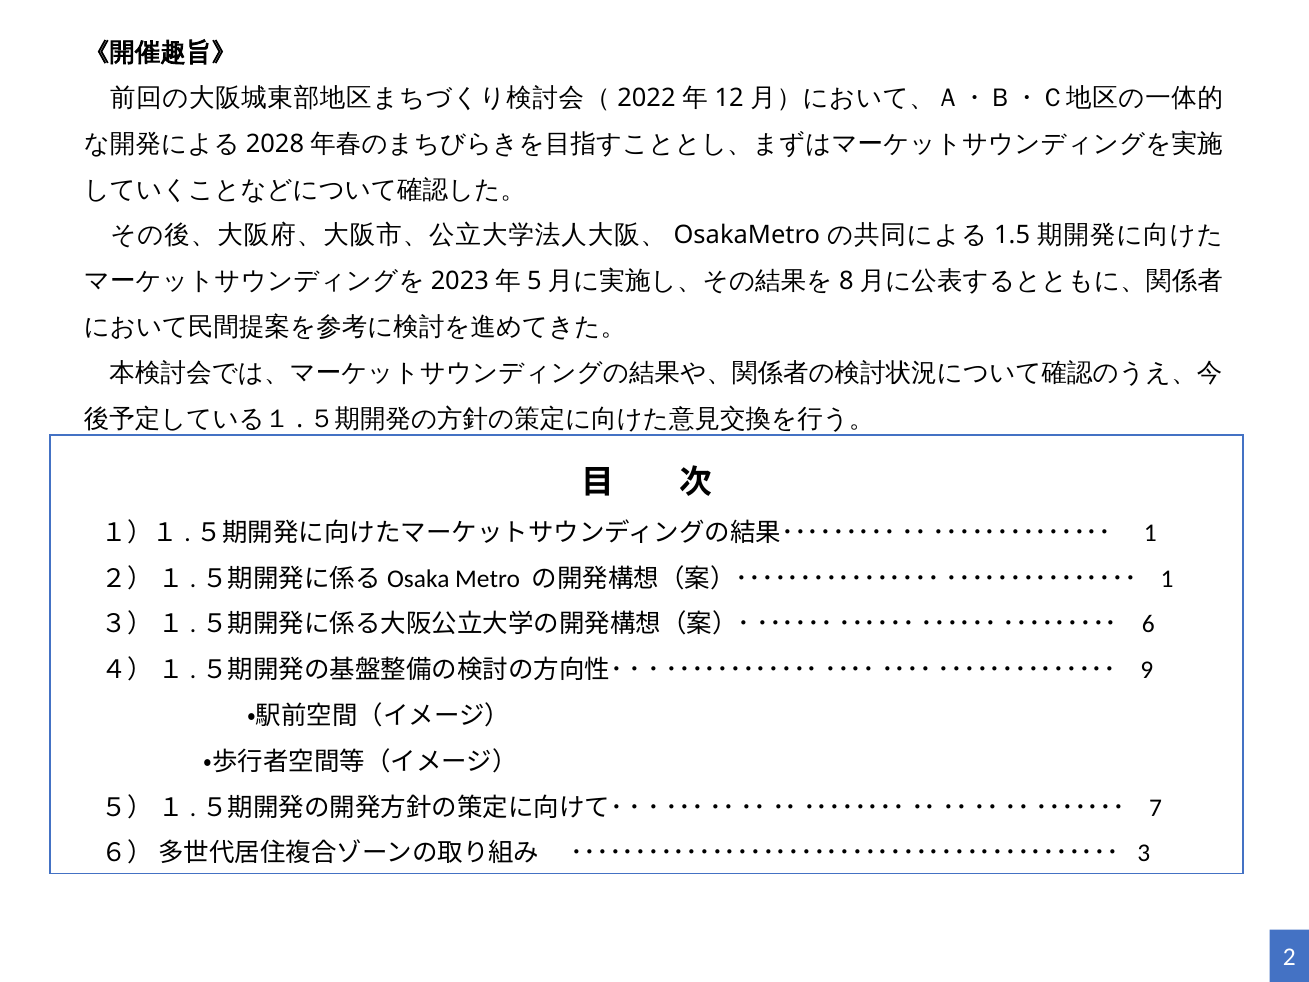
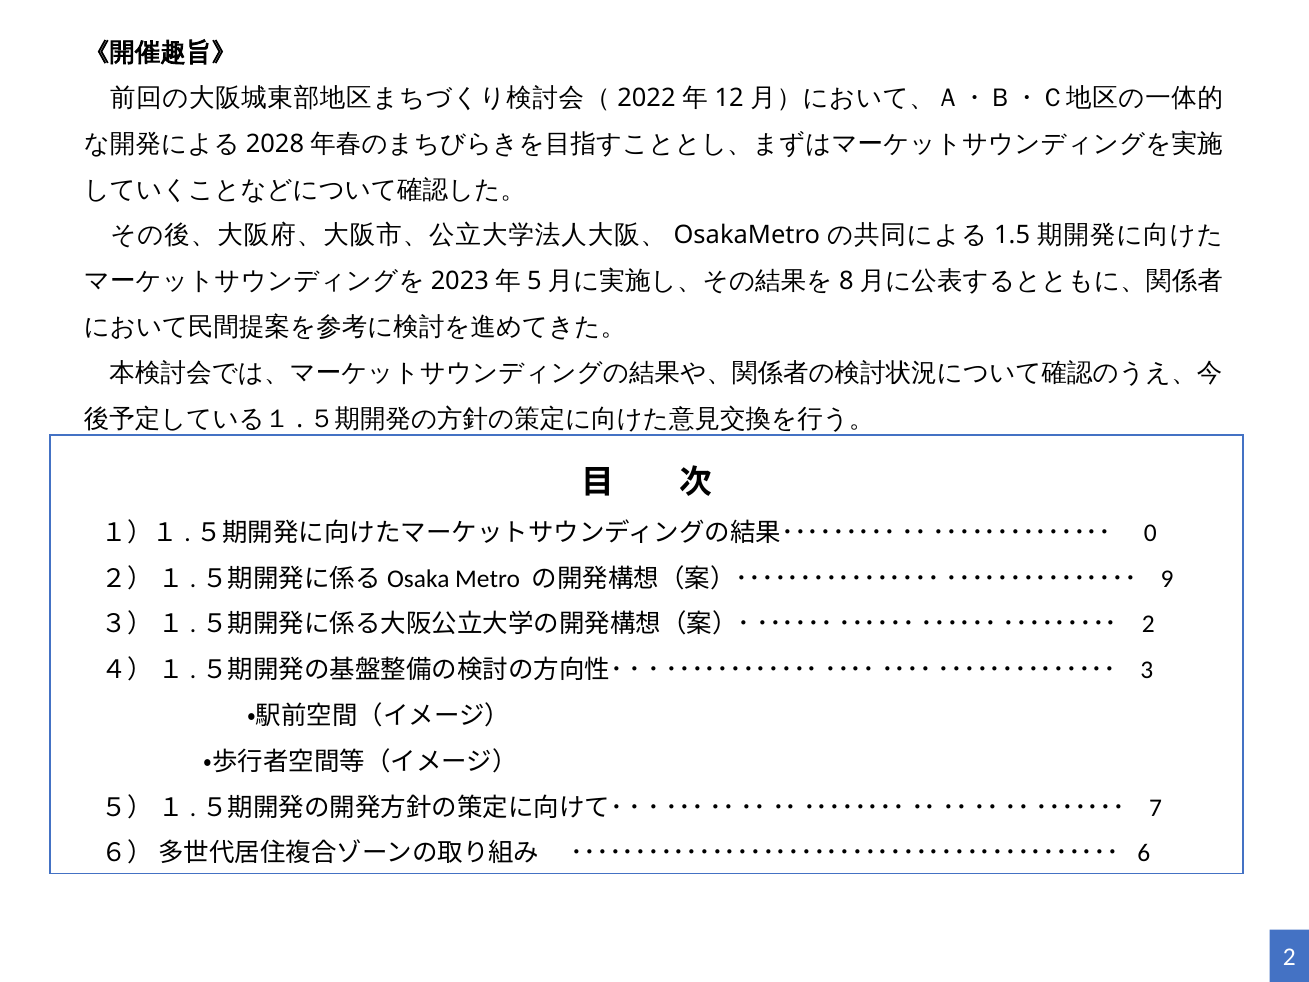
1 at (1150, 533): 1 -> 0
1 at (1167, 578): 1 -> 9
6 at (1148, 624): 6 -> 2
9: 9 -> 3
3: 3 -> 6
